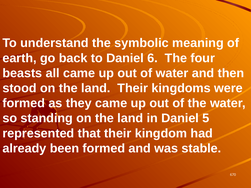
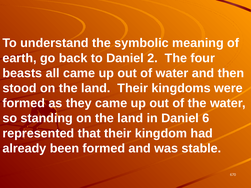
6: 6 -> 2
5: 5 -> 6
